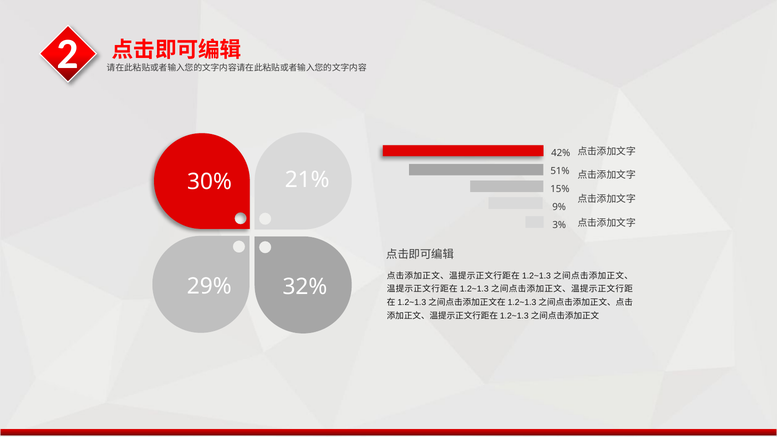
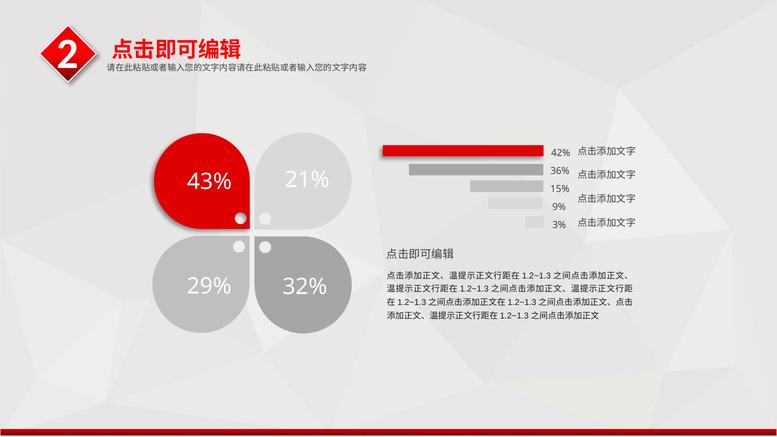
51%: 51% -> 36%
30%: 30% -> 43%
